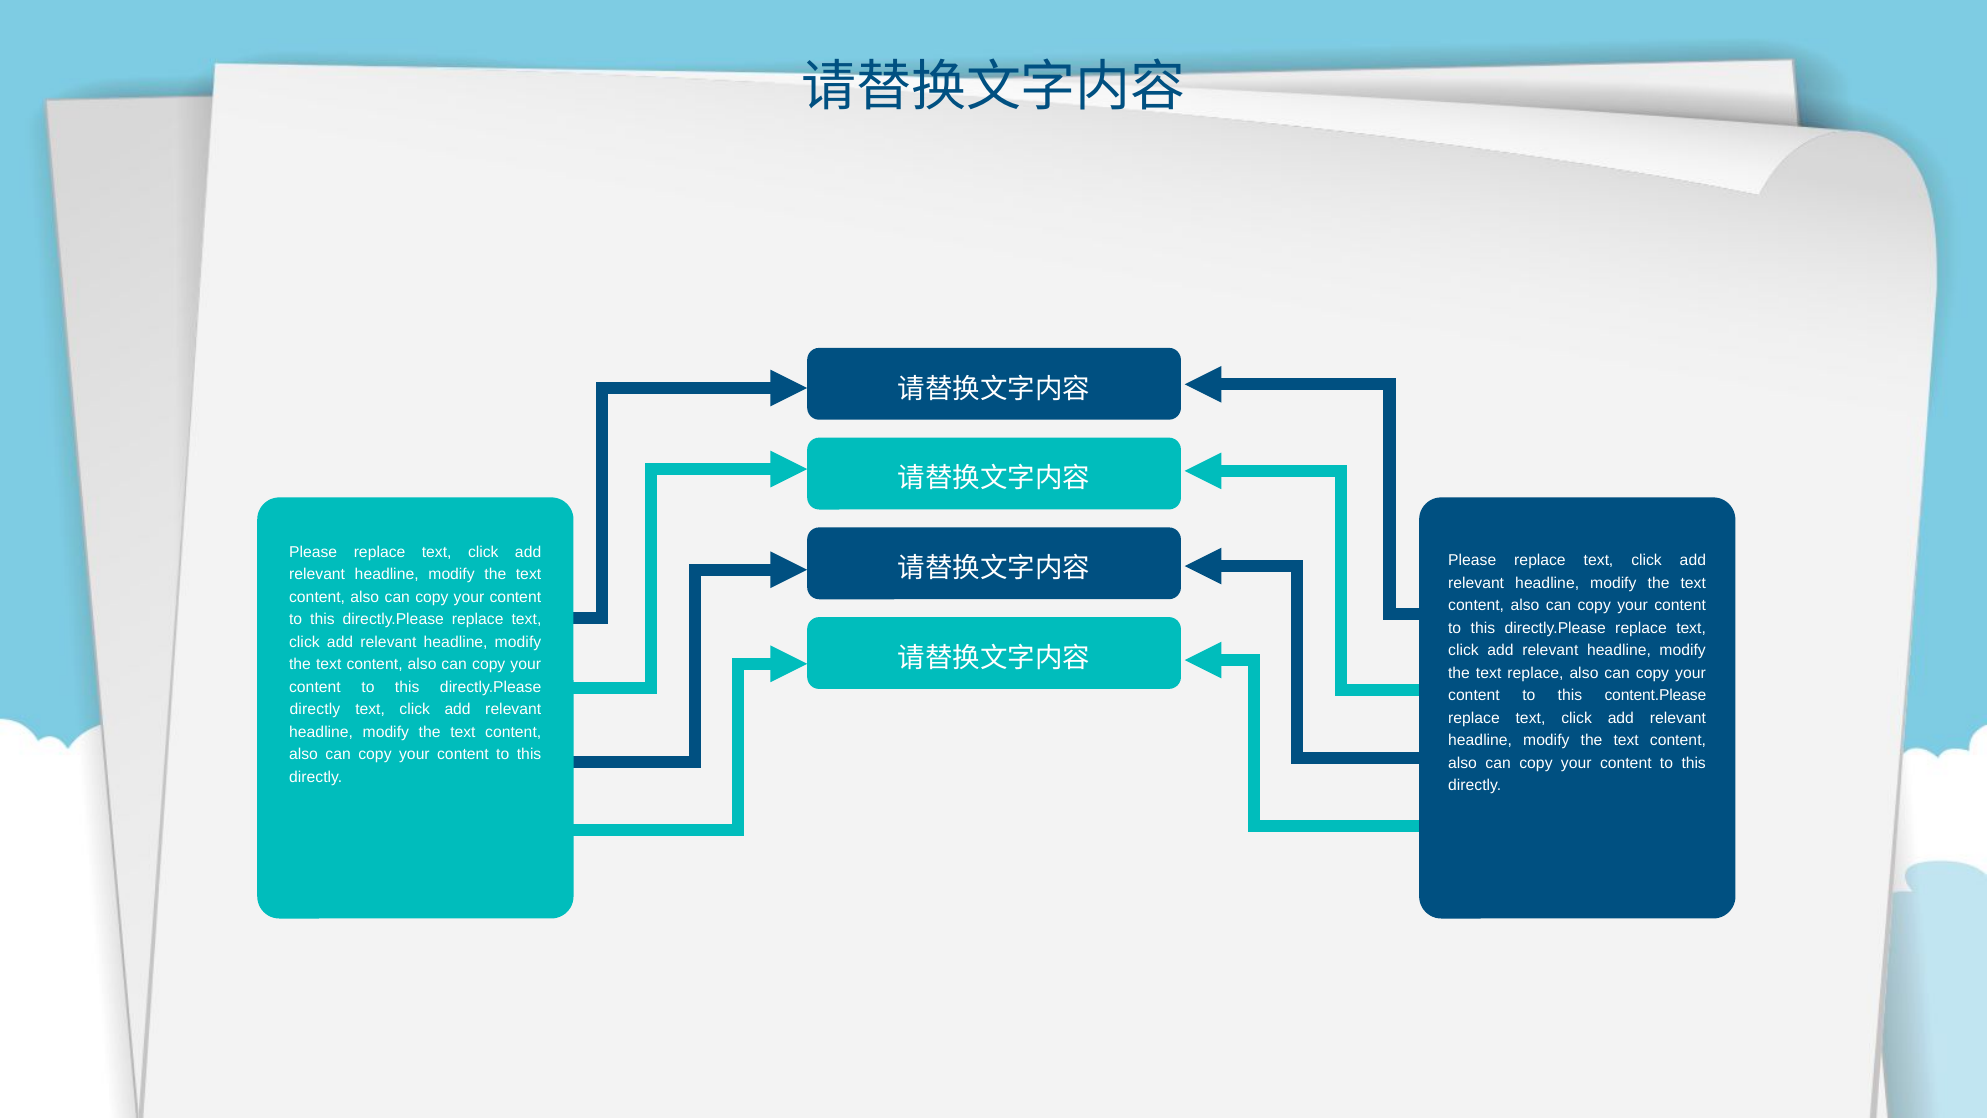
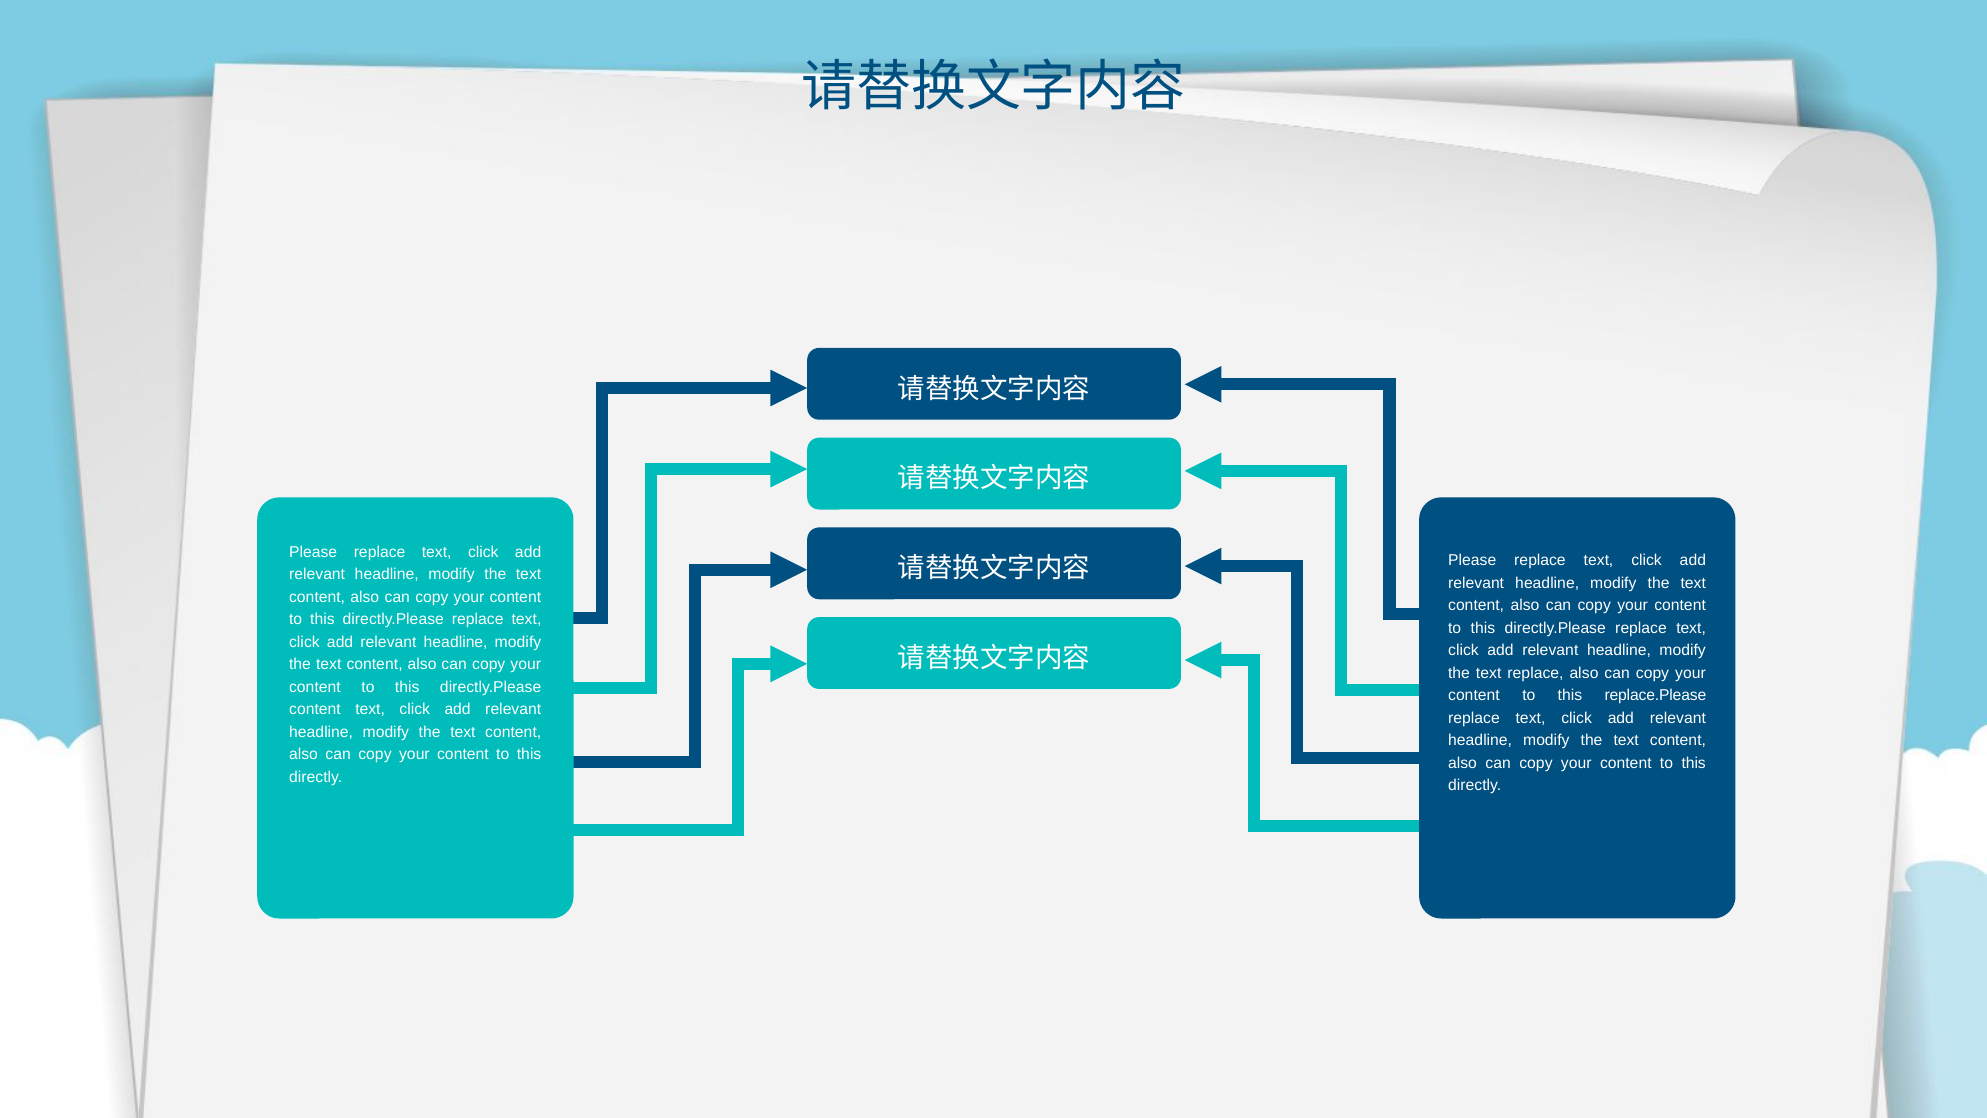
content.Please: content.Please -> replace.Please
directly at (315, 709): directly -> content
